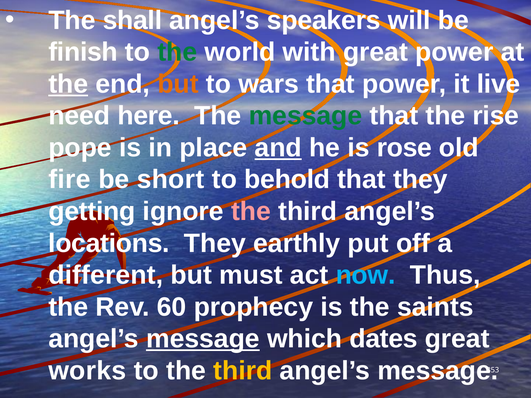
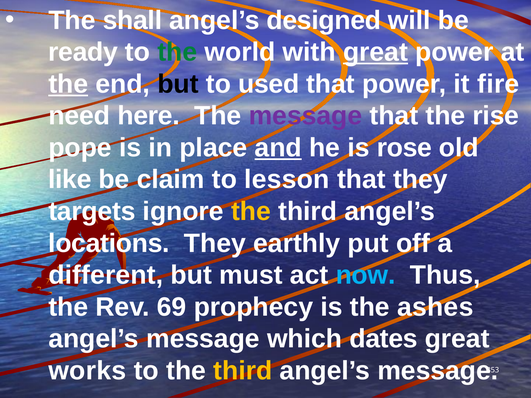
speakers: speakers -> designed
finish: finish -> ready
great at (375, 52) underline: none -> present
but at (178, 84) colour: orange -> black
wars: wars -> used
live: live -> fire
message at (305, 116) colour: green -> purple
fire: fire -> like
short: short -> claim
behold: behold -> lesson
getting: getting -> targets
the at (251, 212) colour: pink -> yellow
60: 60 -> 69
saints: saints -> ashes
message at (203, 339) underline: present -> none
